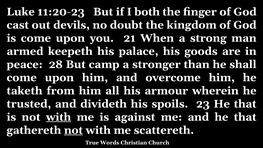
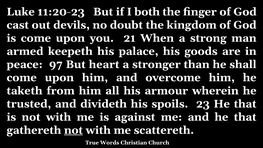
28: 28 -> 97
camp: camp -> heart
with at (59, 117) underline: present -> none
